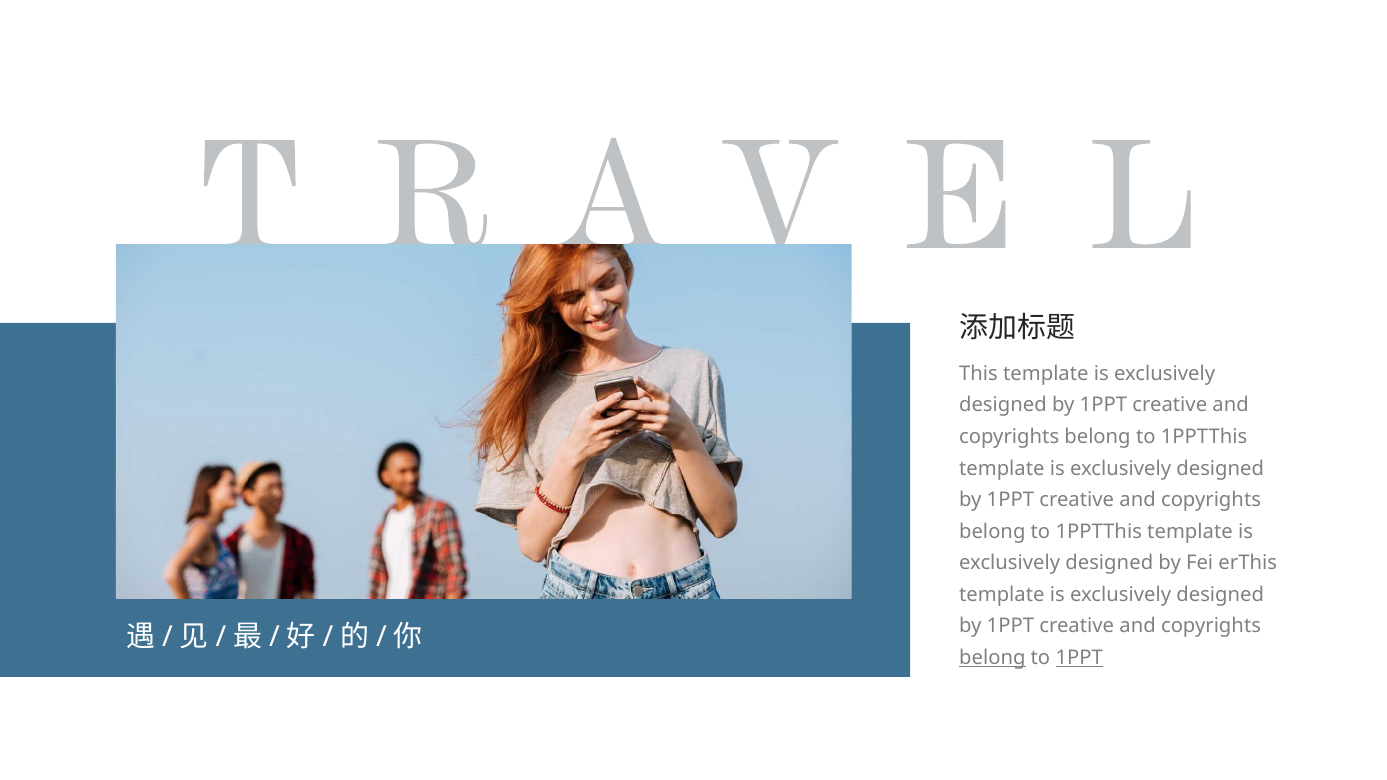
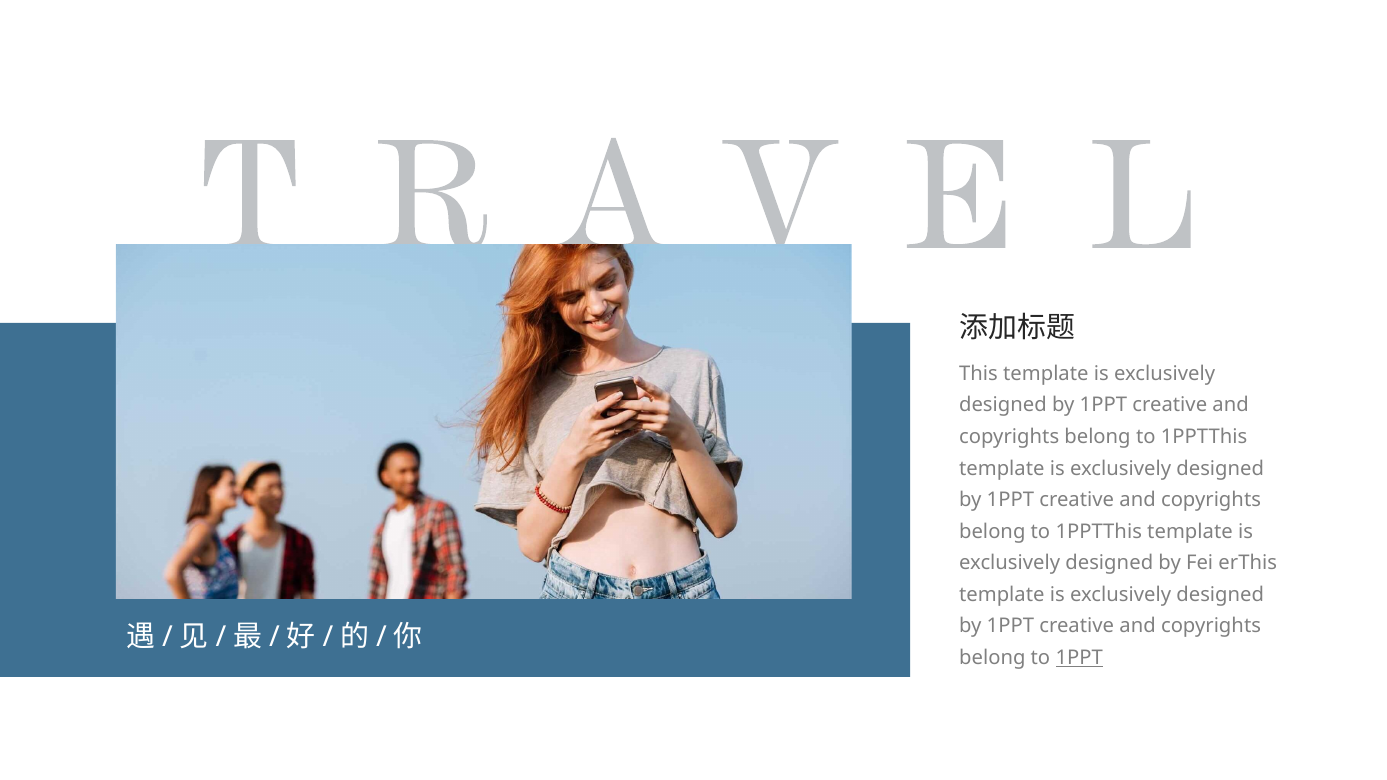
belong at (992, 658) underline: present -> none
